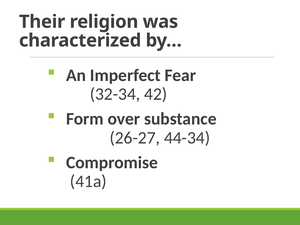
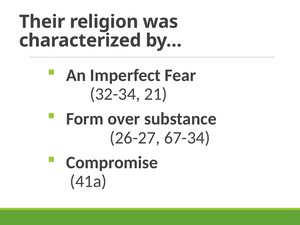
42: 42 -> 21
44-34: 44-34 -> 67-34
